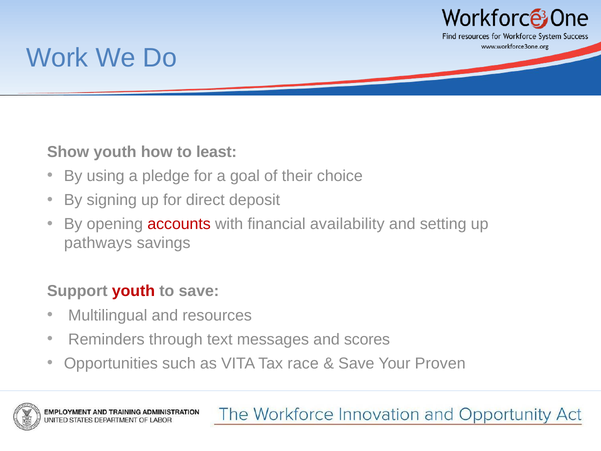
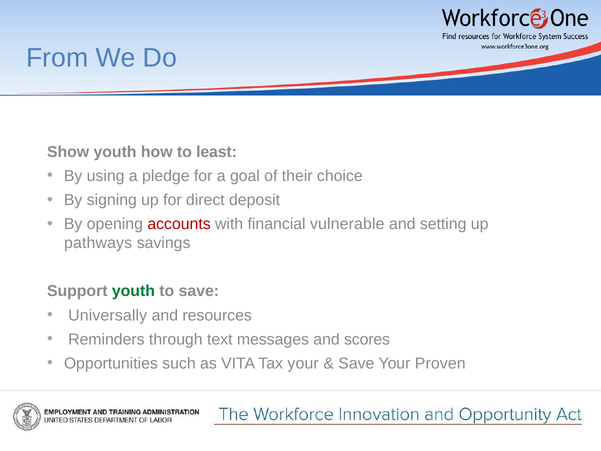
Work: Work -> From
availability: availability -> vulnerable
youth at (133, 291) colour: red -> green
Multilingual: Multilingual -> Universally
Tax race: race -> your
